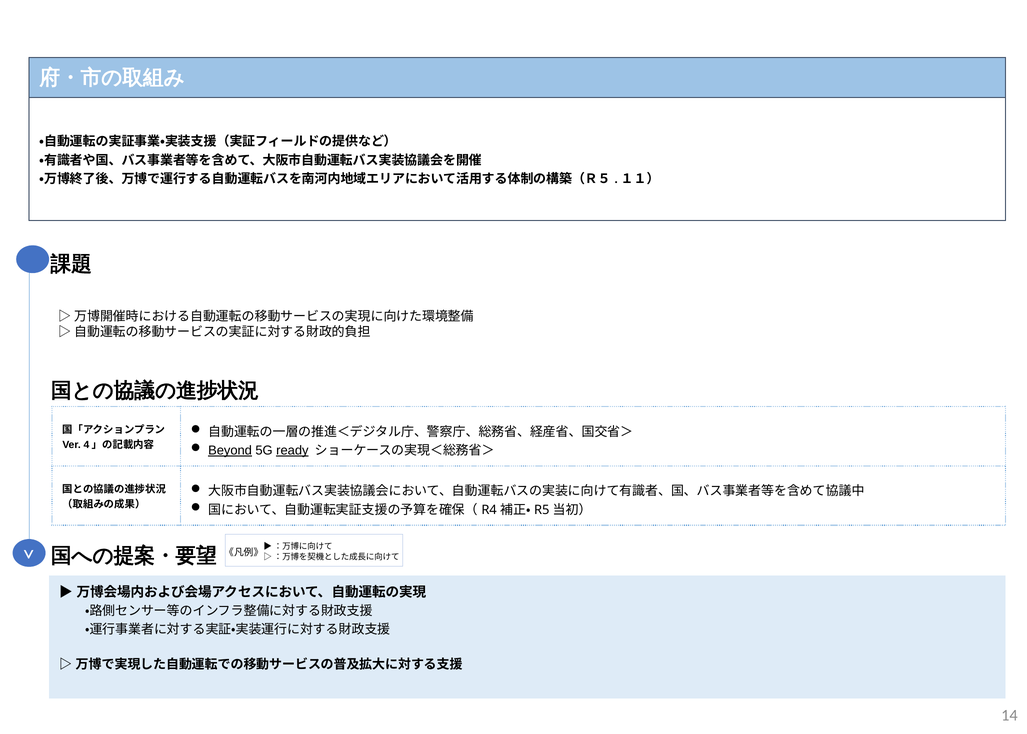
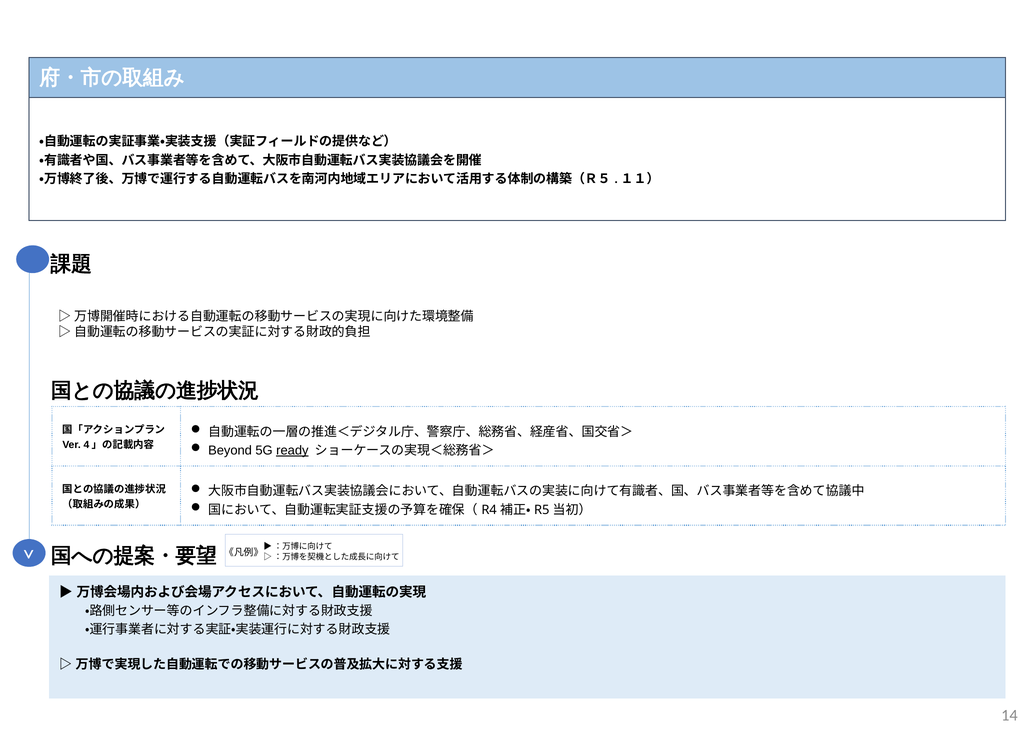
Beyond underline: present -> none
